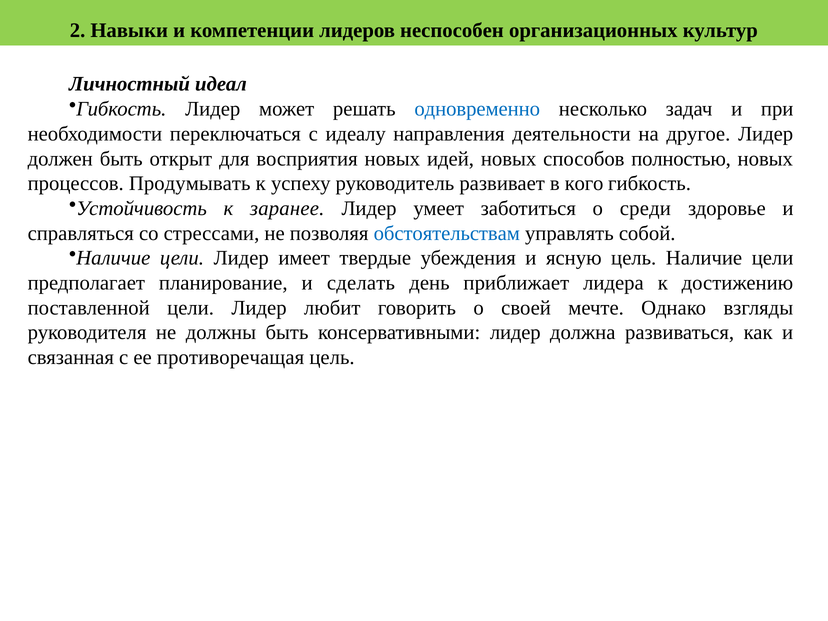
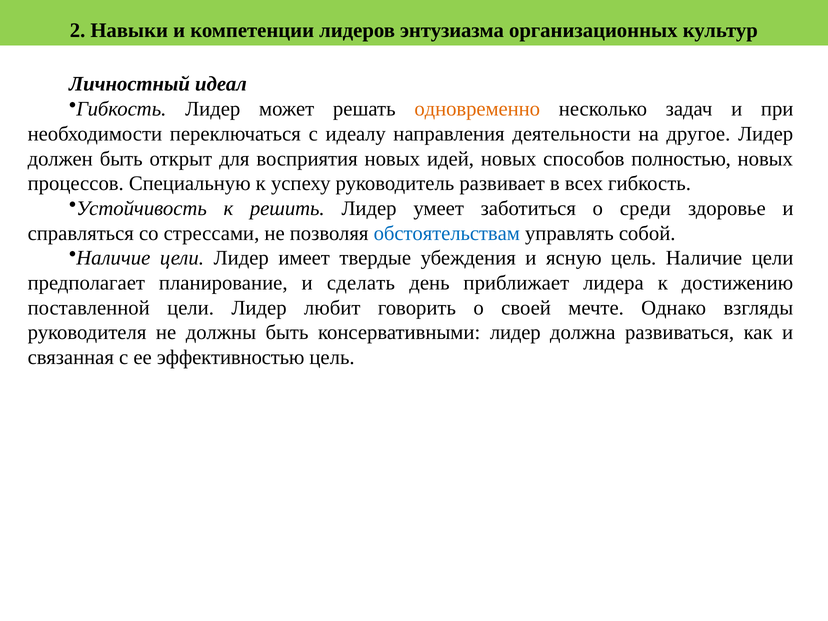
неспособен: неспособен -> энтузиазма
одновременно colour: blue -> orange
Продумывать: Продумывать -> Специальную
кого: кого -> всех
заранее: заранее -> решить
противоречащая: противоречащая -> эффективностью
